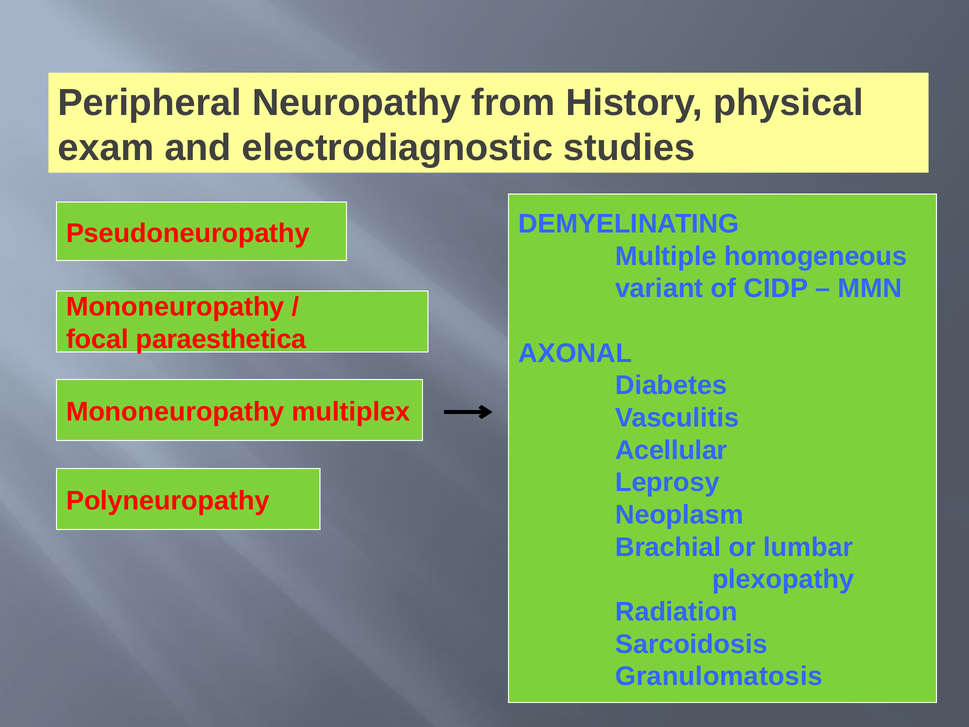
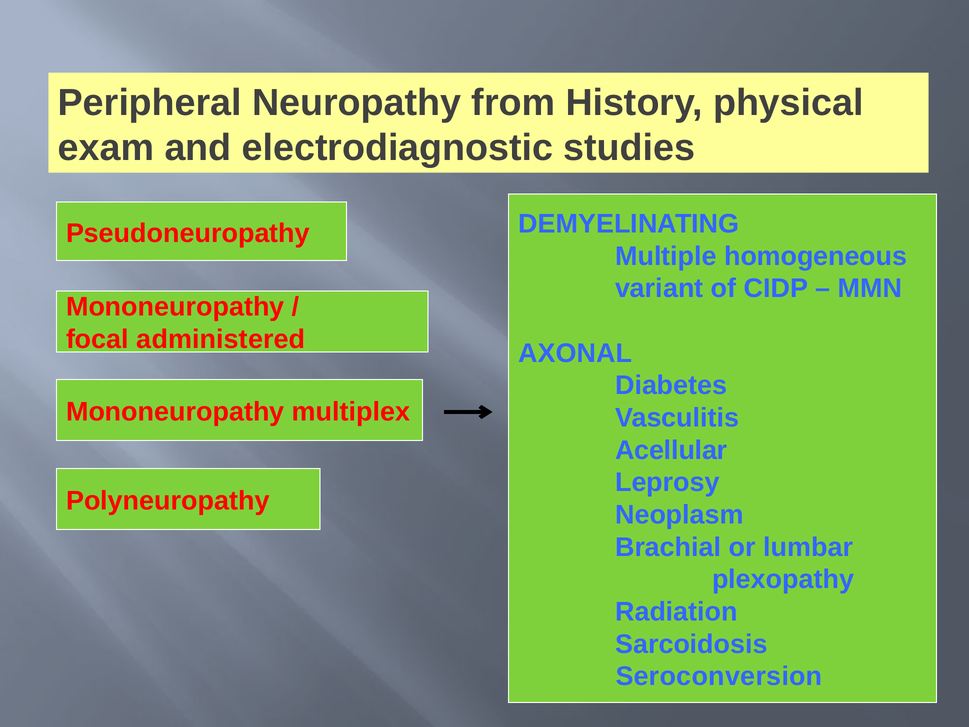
paraesthetica: paraesthetica -> administered
Granulomatosis: Granulomatosis -> Seroconversion
